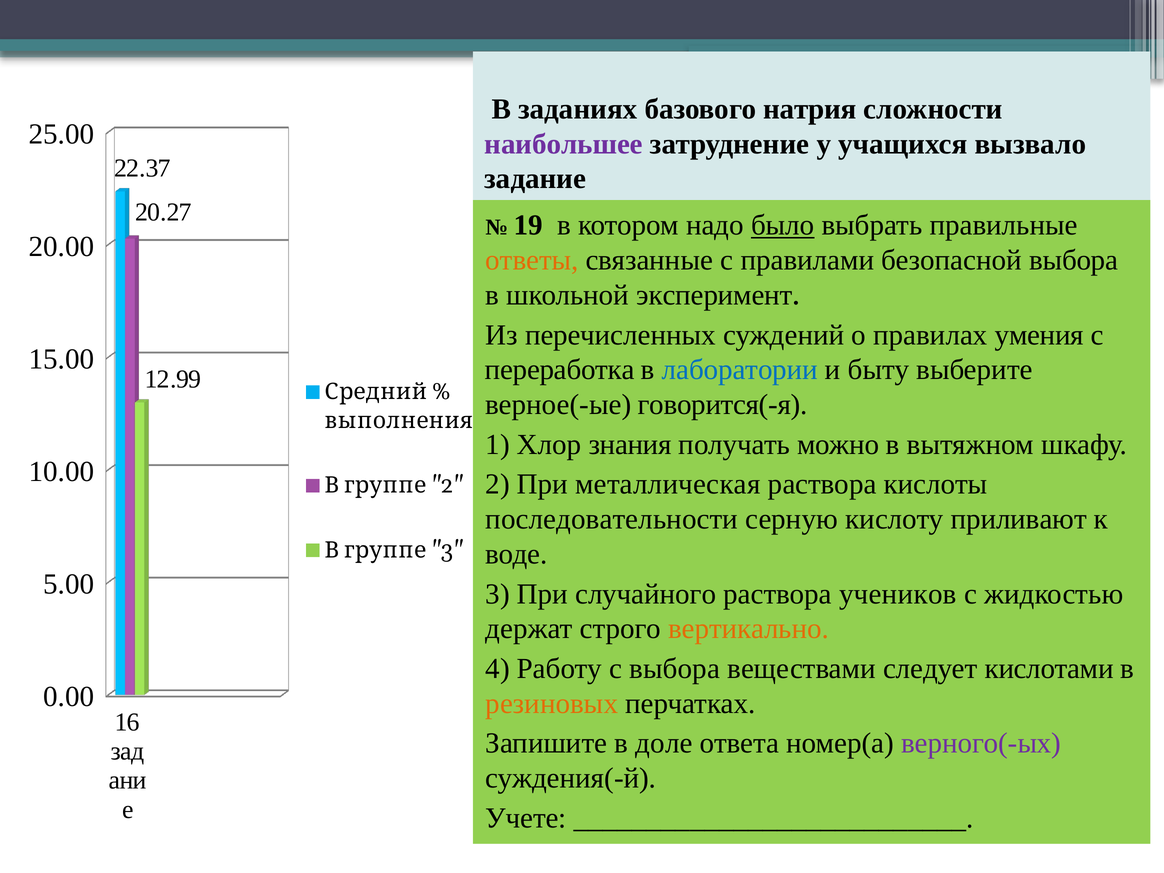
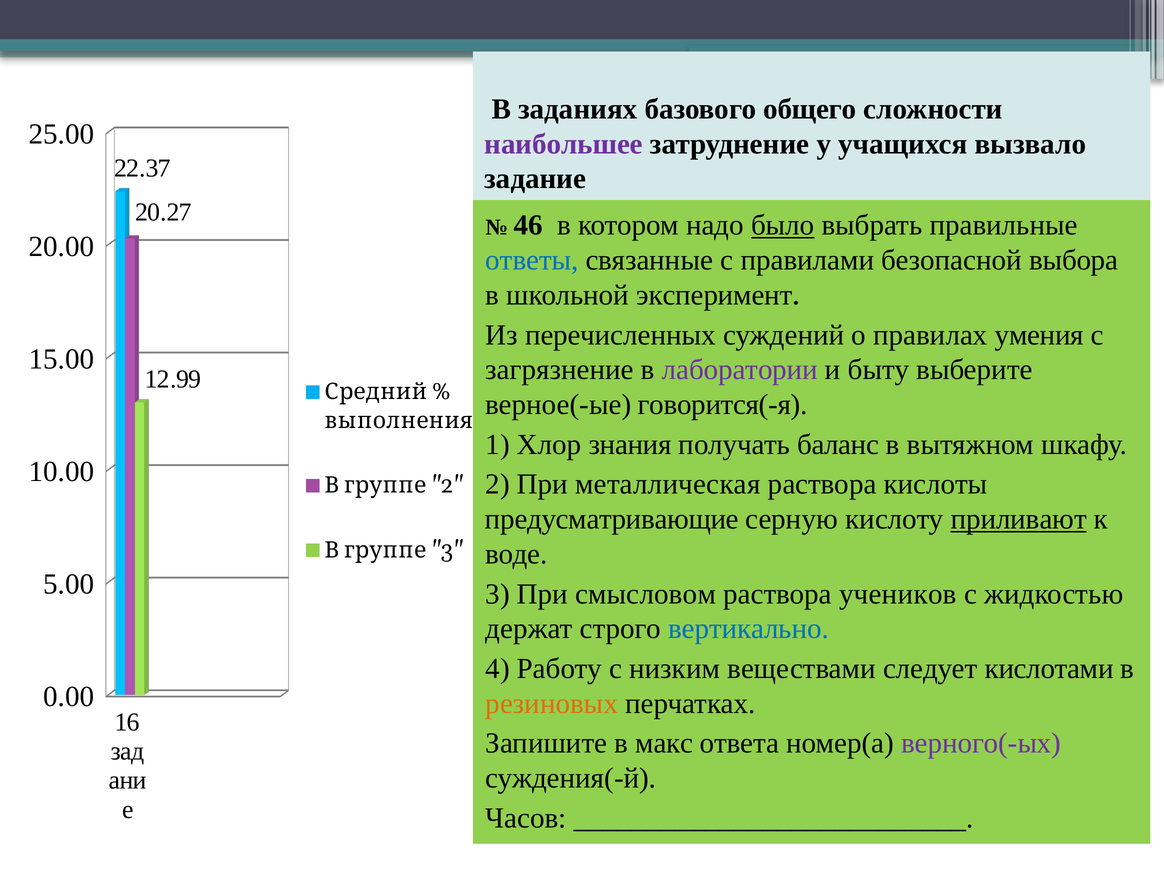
натрия: натрия -> общего
19: 19 -> 46
ответы colour: orange -> blue
переработка: переработка -> загрязнение
лаборатории colour: blue -> purple
можно: можно -> баланс
последовательности: последовательности -> предусматривающие
приливают underline: none -> present
случайного: случайного -> смысловом
вертикально colour: orange -> blue
с выбора: выбора -> низким
доле: доле -> макс
Учете: Учете -> Часов
